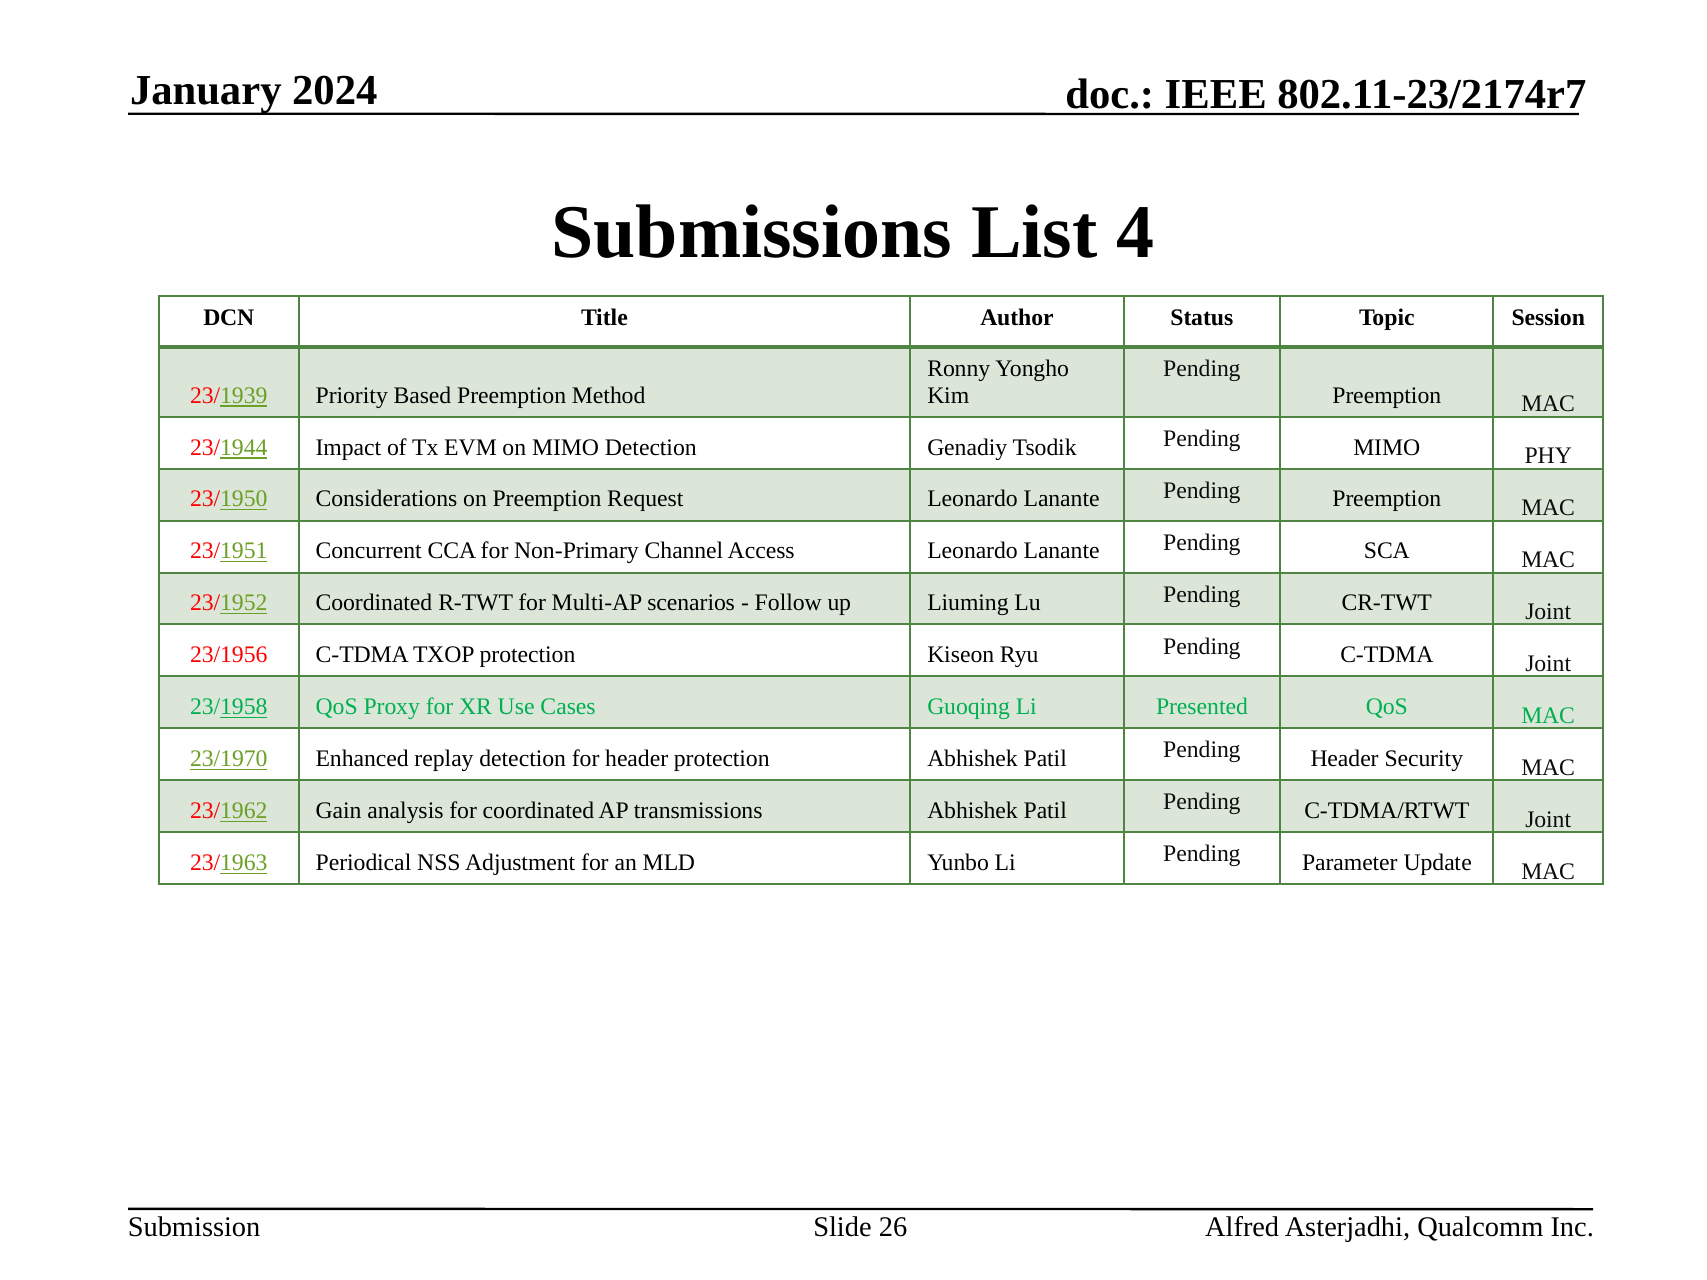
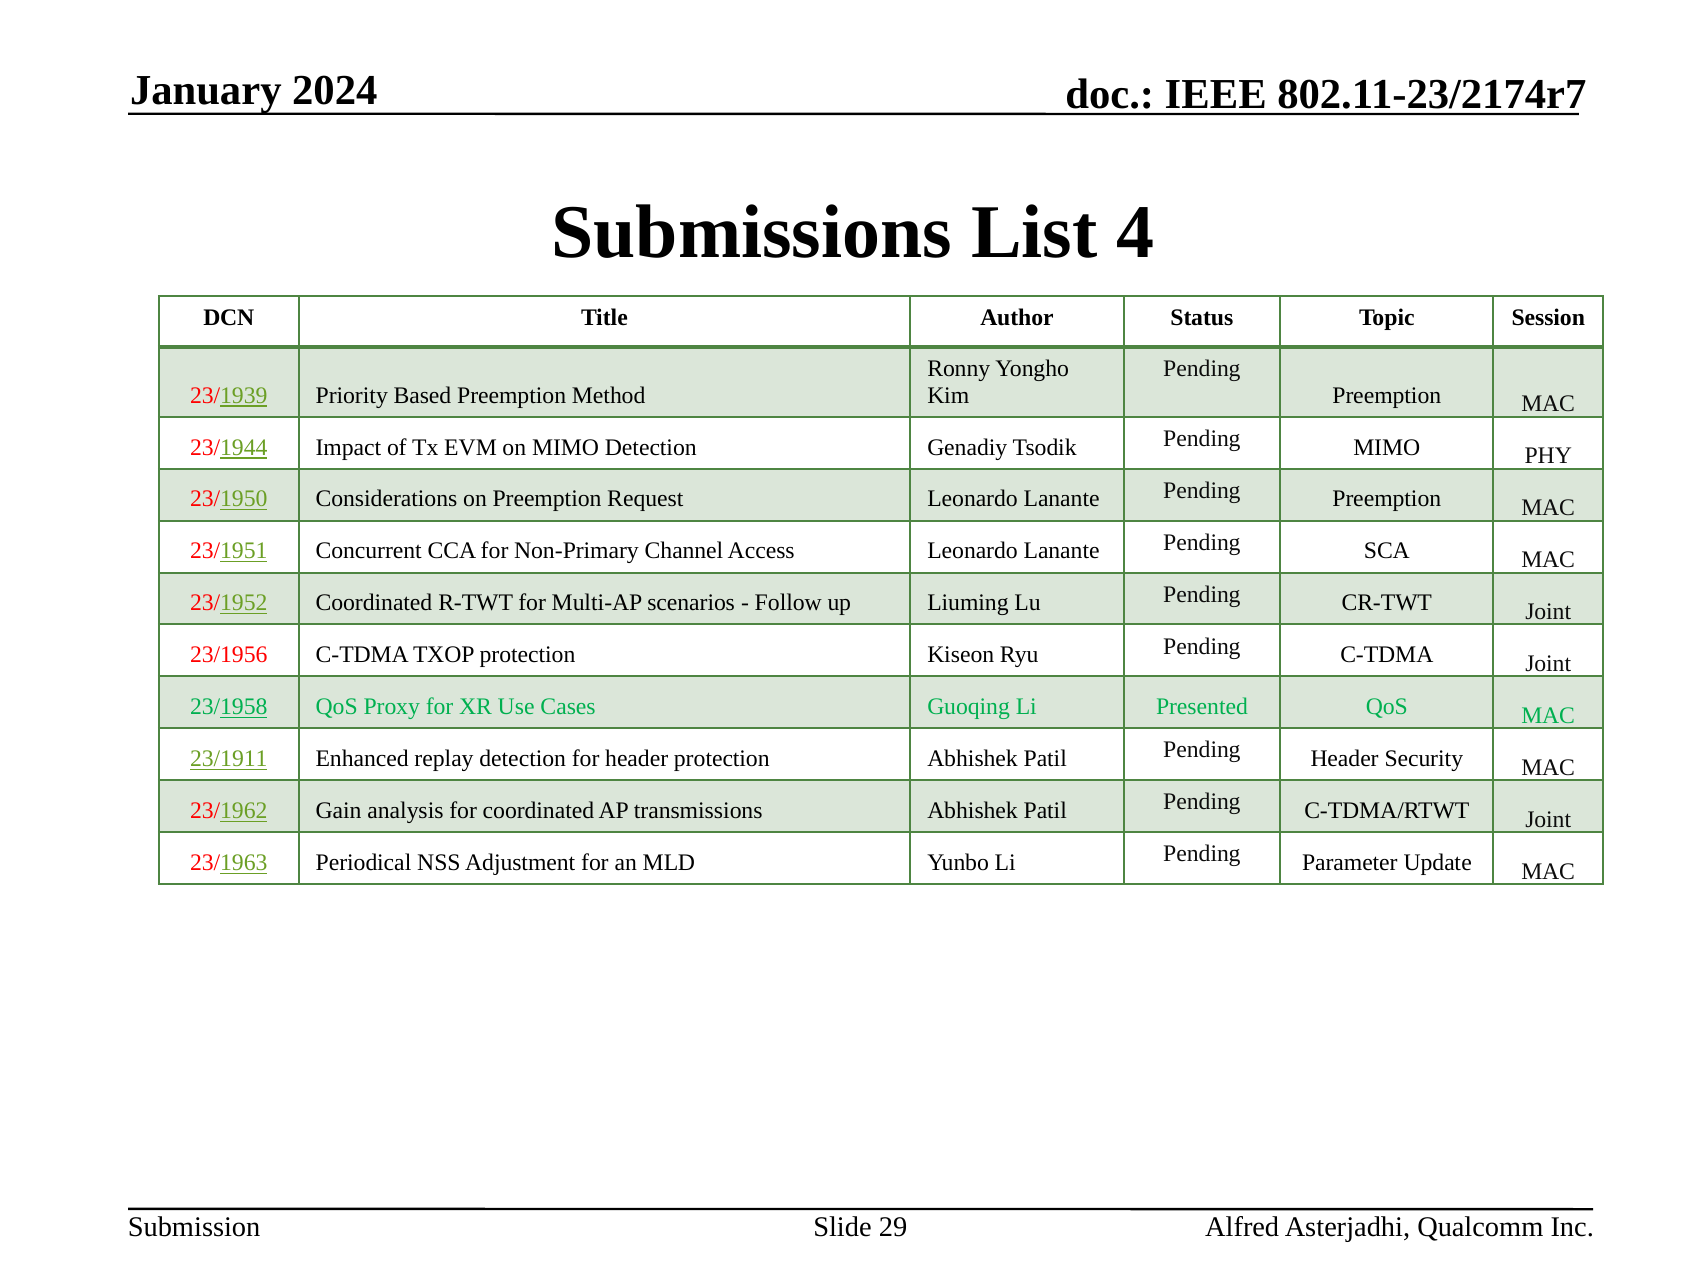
23/1970: 23/1970 -> 23/1911
26: 26 -> 29
